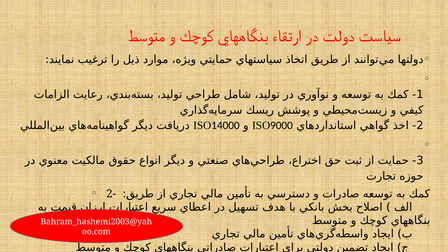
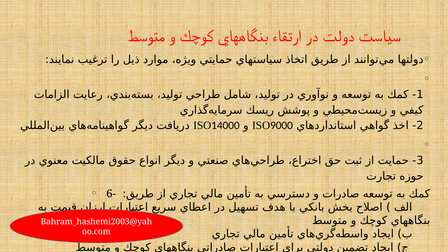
2-: 2- -> 6-
